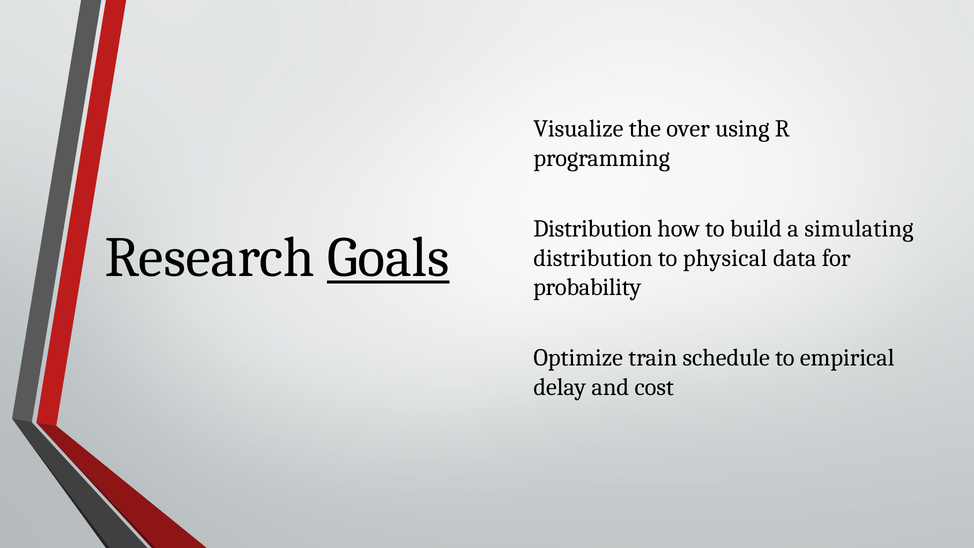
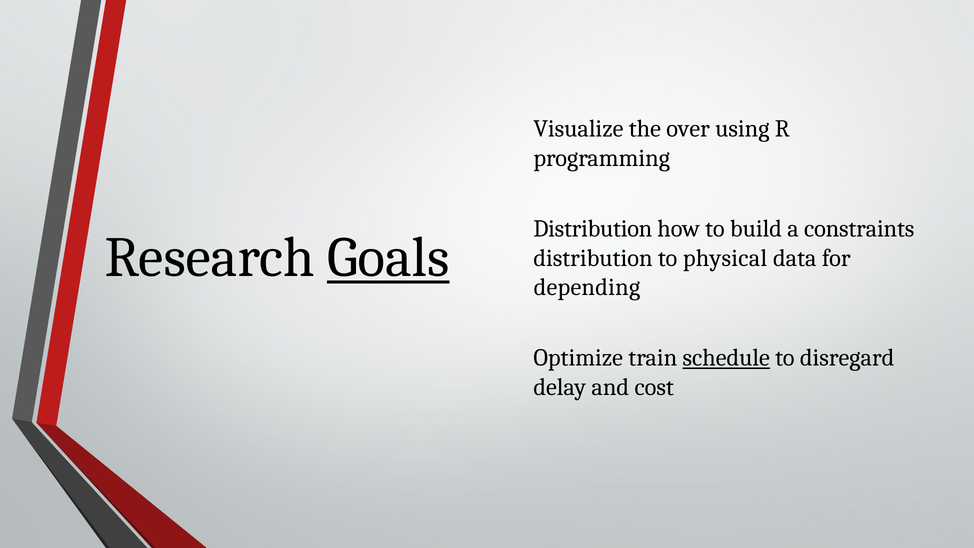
simulating: simulating -> constraints
probability: probability -> depending
schedule underline: none -> present
empirical: empirical -> disregard
